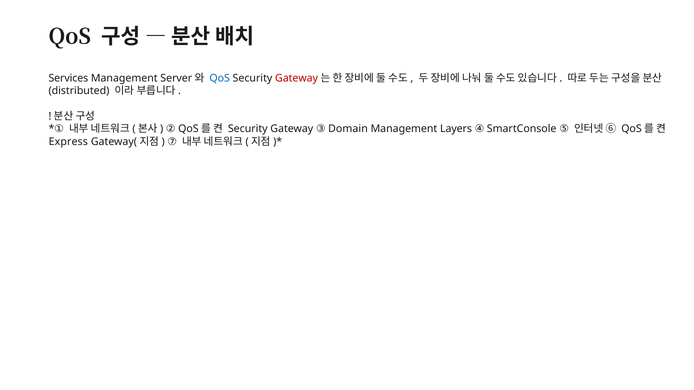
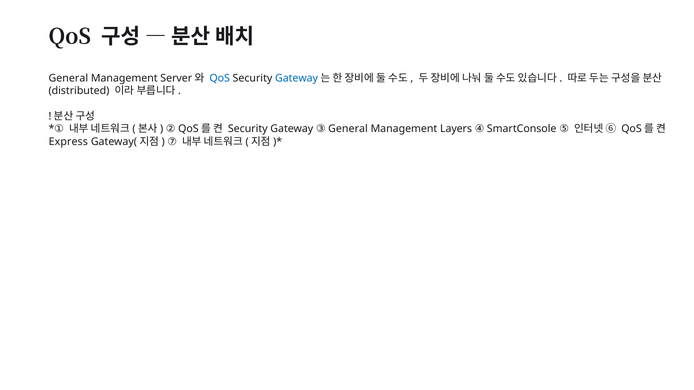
Services at (68, 78): Services -> General
Gateway at (297, 78) colour: red -> blue
Gateway Domain: Domain -> General
